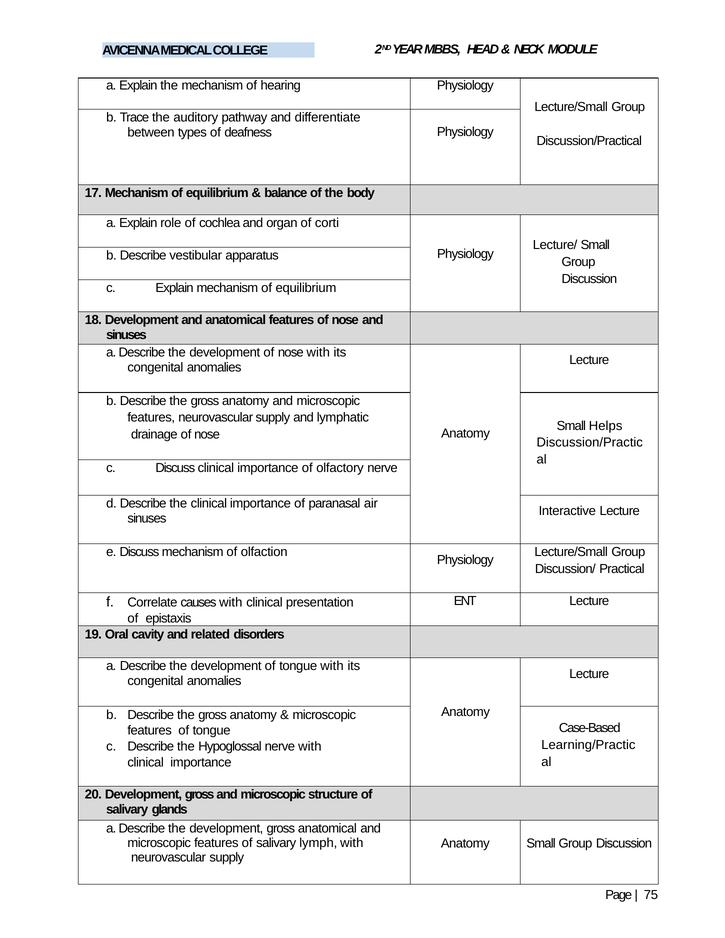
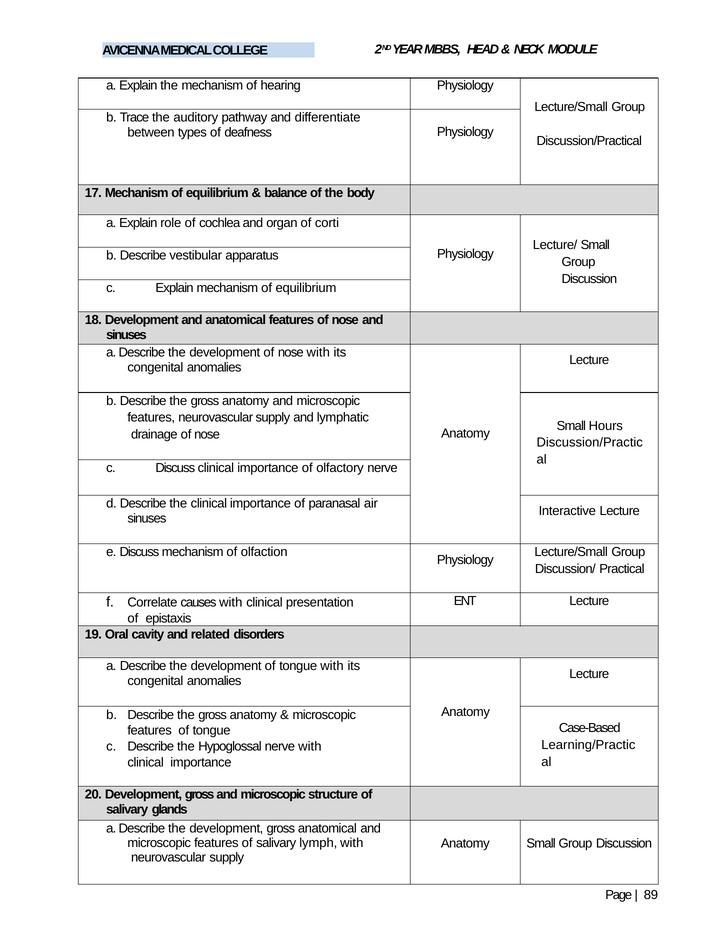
Helps: Helps -> Hours
75: 75 -> 89
